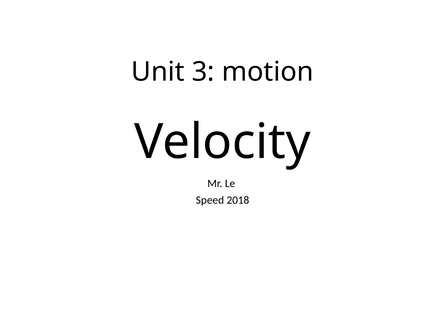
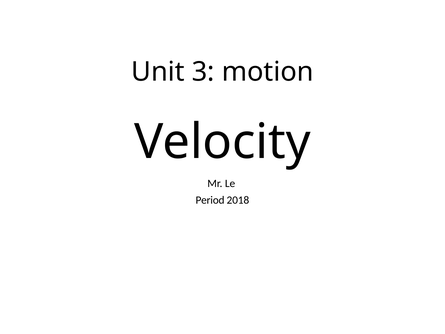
Speed: Speed -> Period
